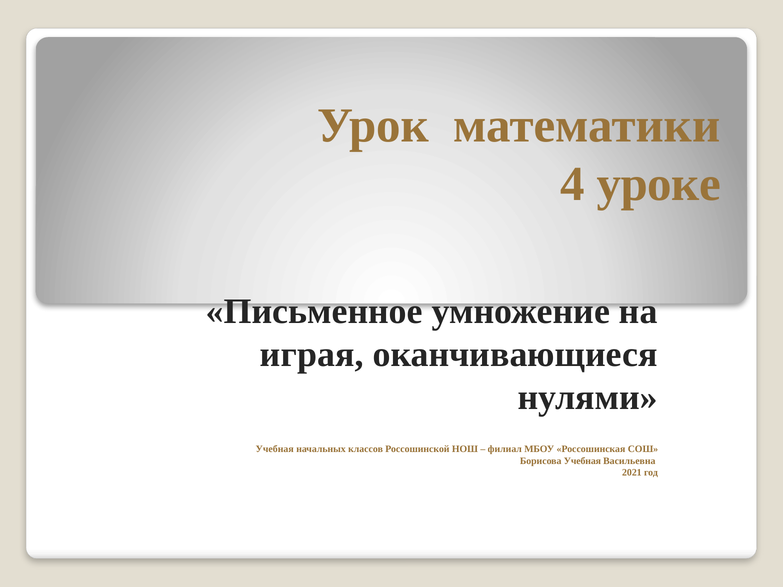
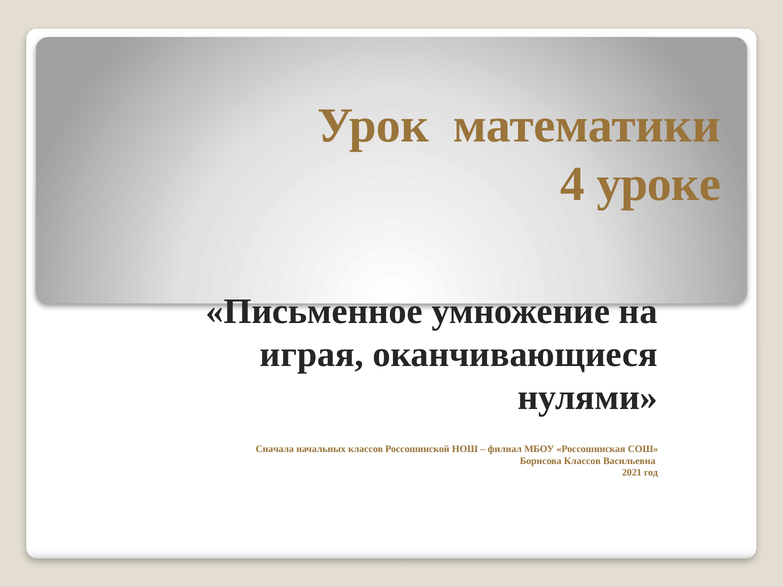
Учебная at (275, 449): Учебная -> Сначала
Борисова Учебная: Учебная -> Классов
